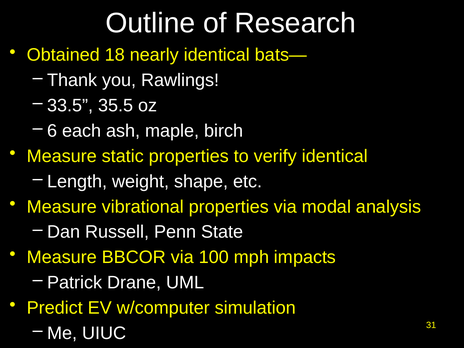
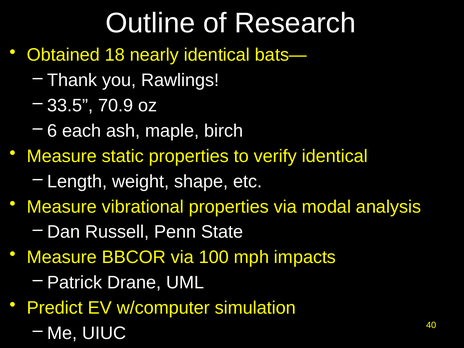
35.5: 35.5 -> 70.9
31: 31 -> 40
